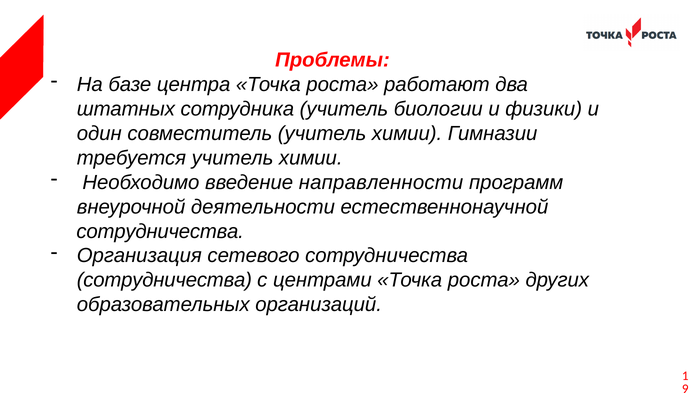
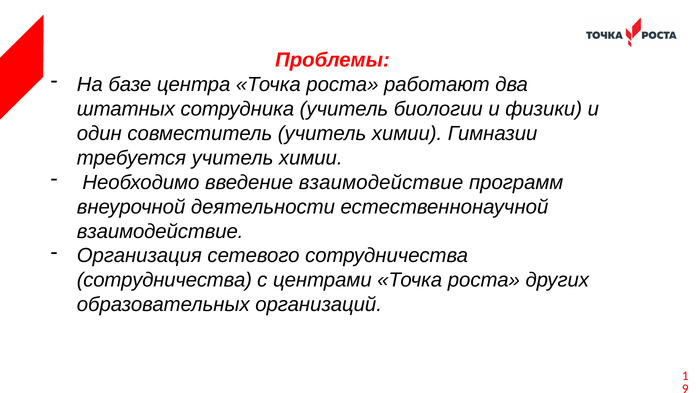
введение направленности: направленности -> взаимодействие
сотрудничества at (160, 231): сотрудничества -> взаимодействие
